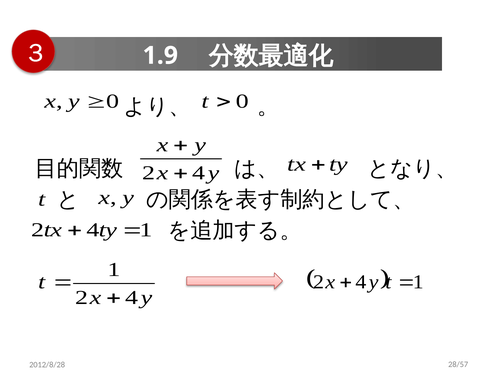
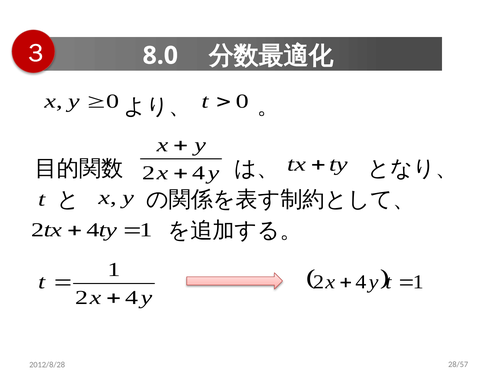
1.9: 1.9 -> 8.0
